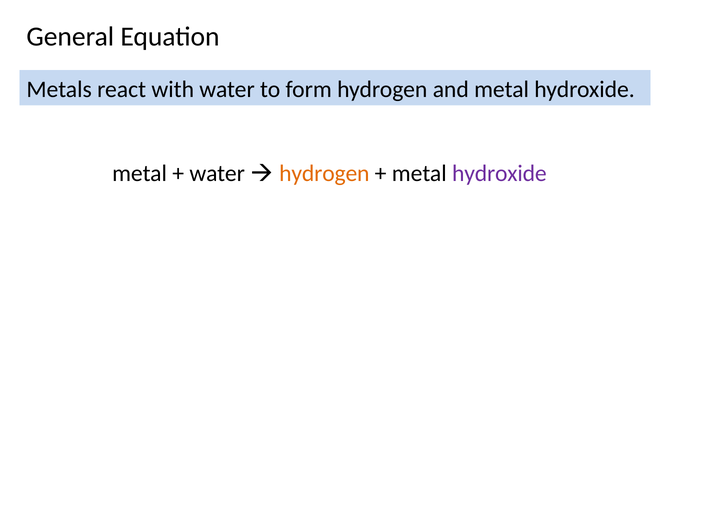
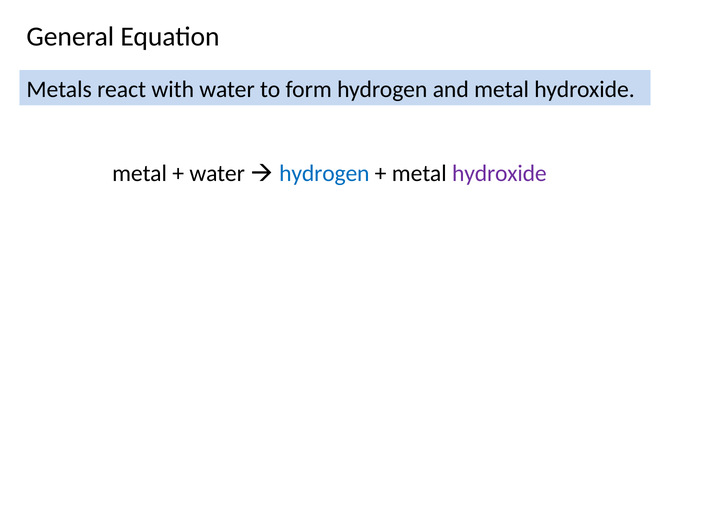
hydrogen at (324, 174) colour: orange -> blue
